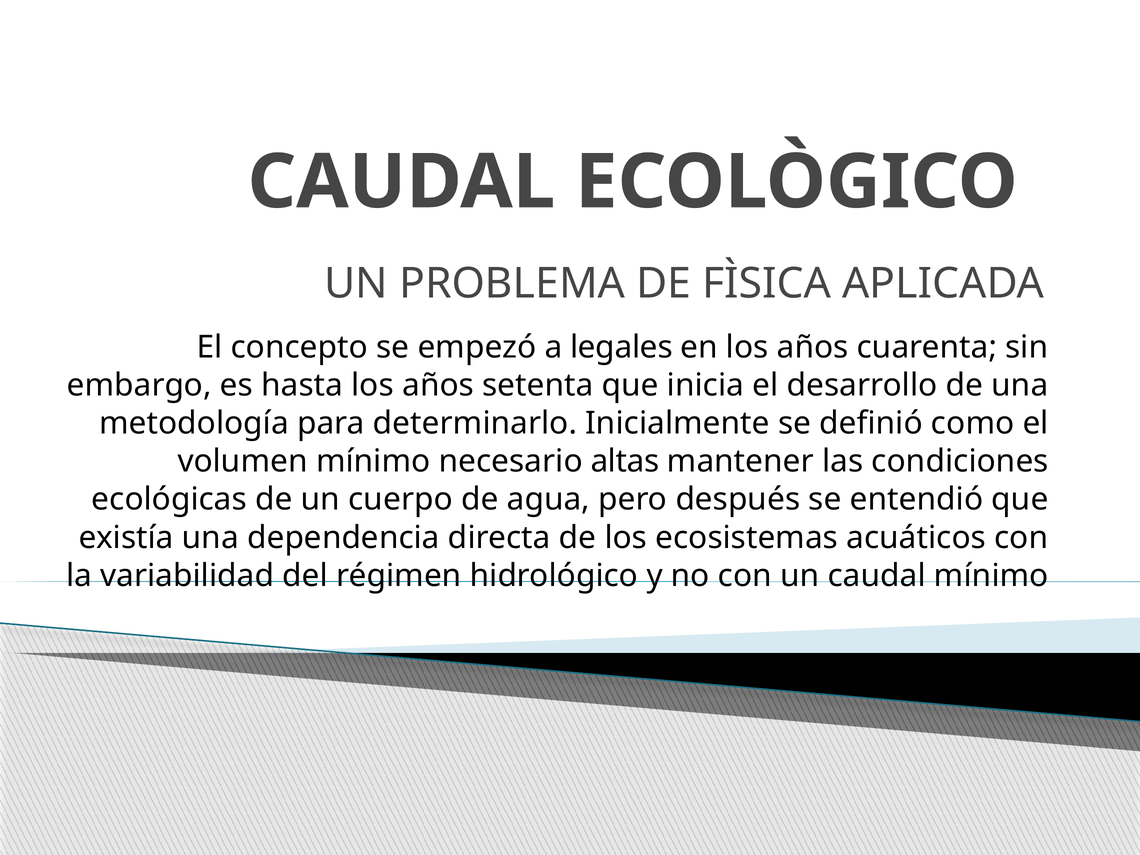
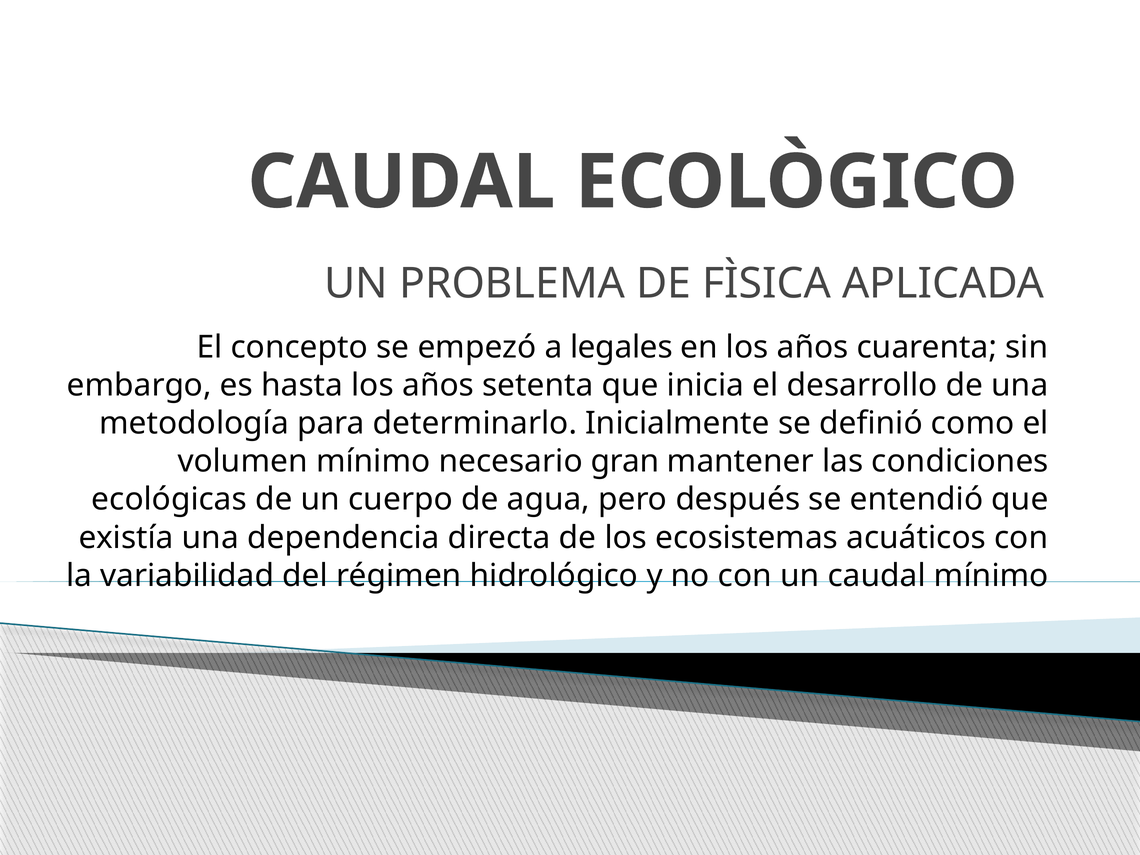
altas: altas -> gran
